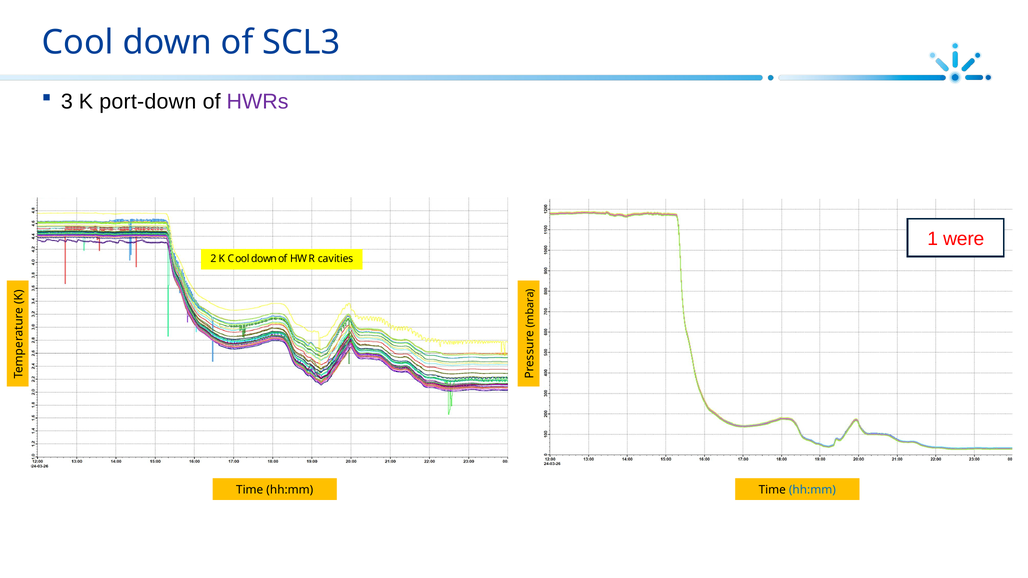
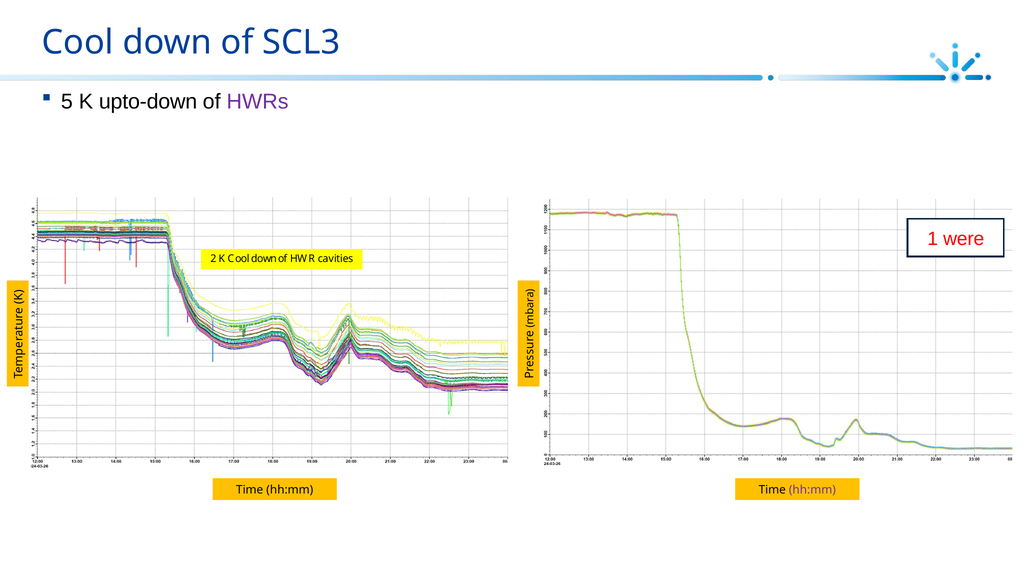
3: 3 -> 5
port-down: port-down -> upto-down
hh:mm at (812, 490) colour: blue -> purple
